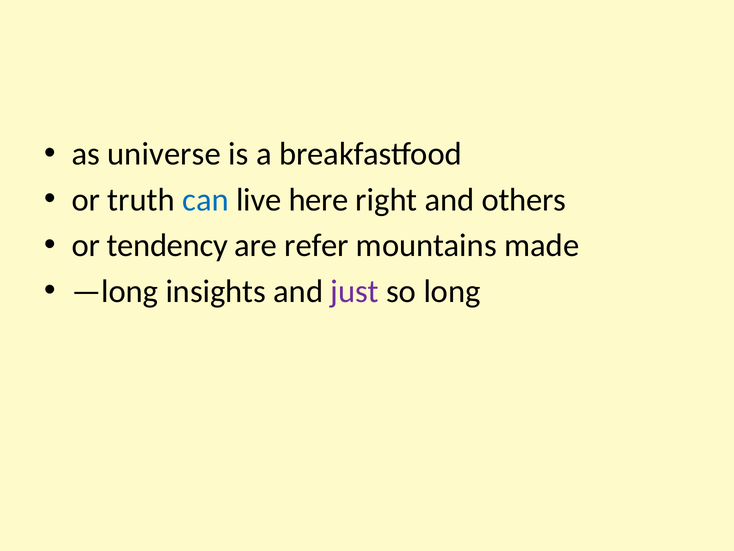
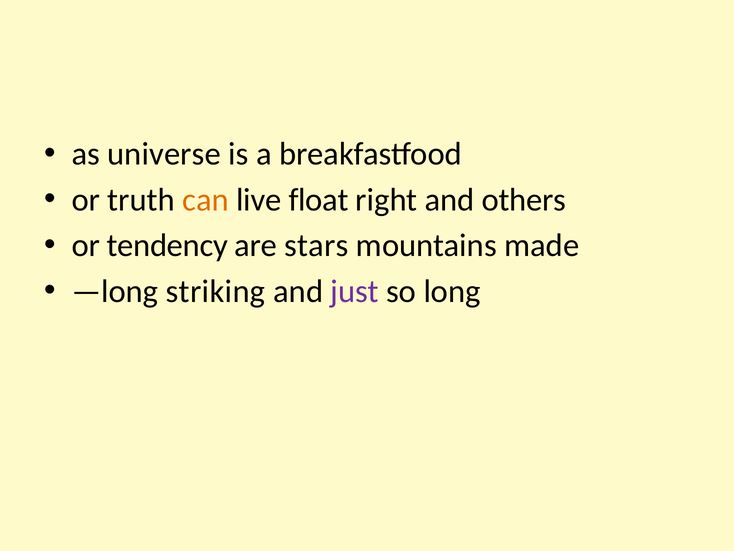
can colour: blue -> orange
here: here -> float
refer: refer -> stars
insights: insights -> striking
